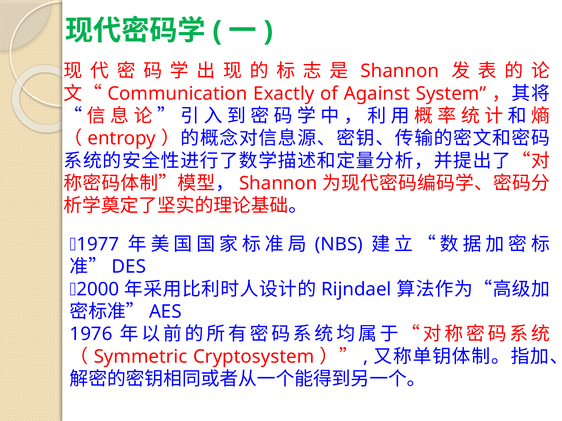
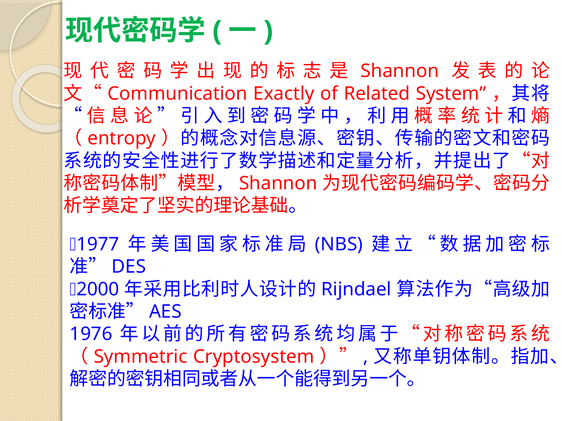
Against: Against -> Related
